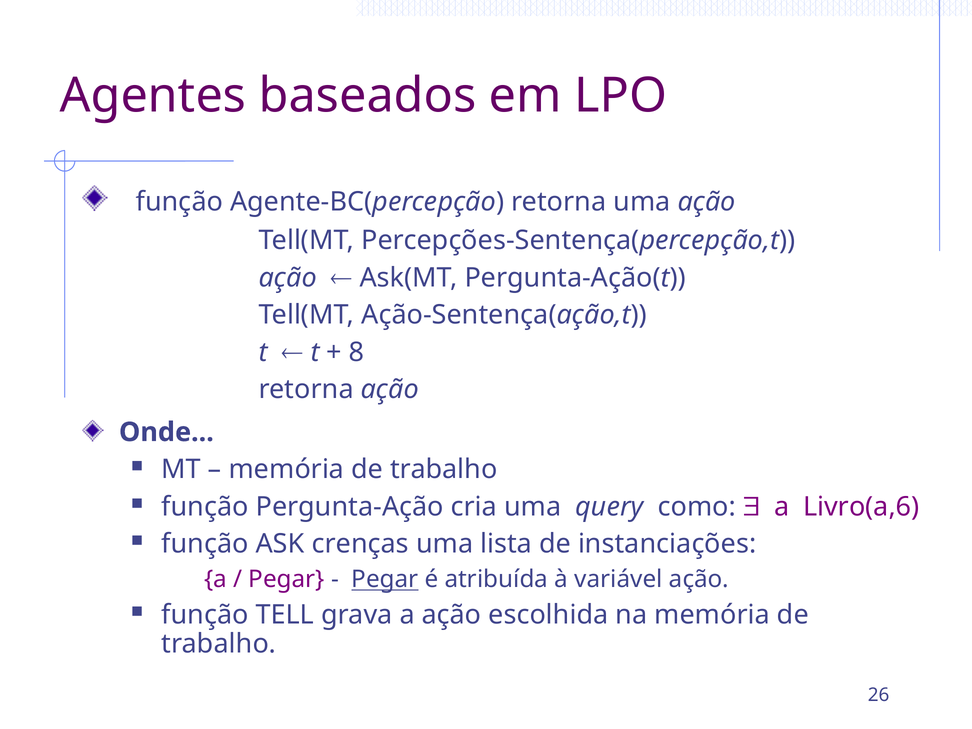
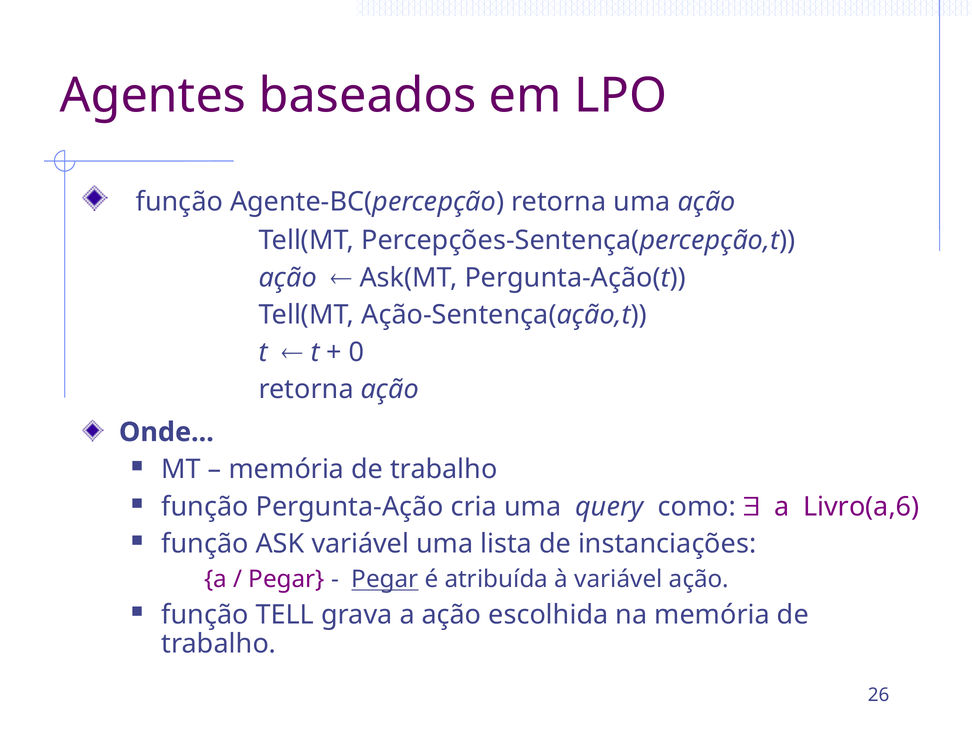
8: 8 -> 0
ASK crenças: crenças -> variável
